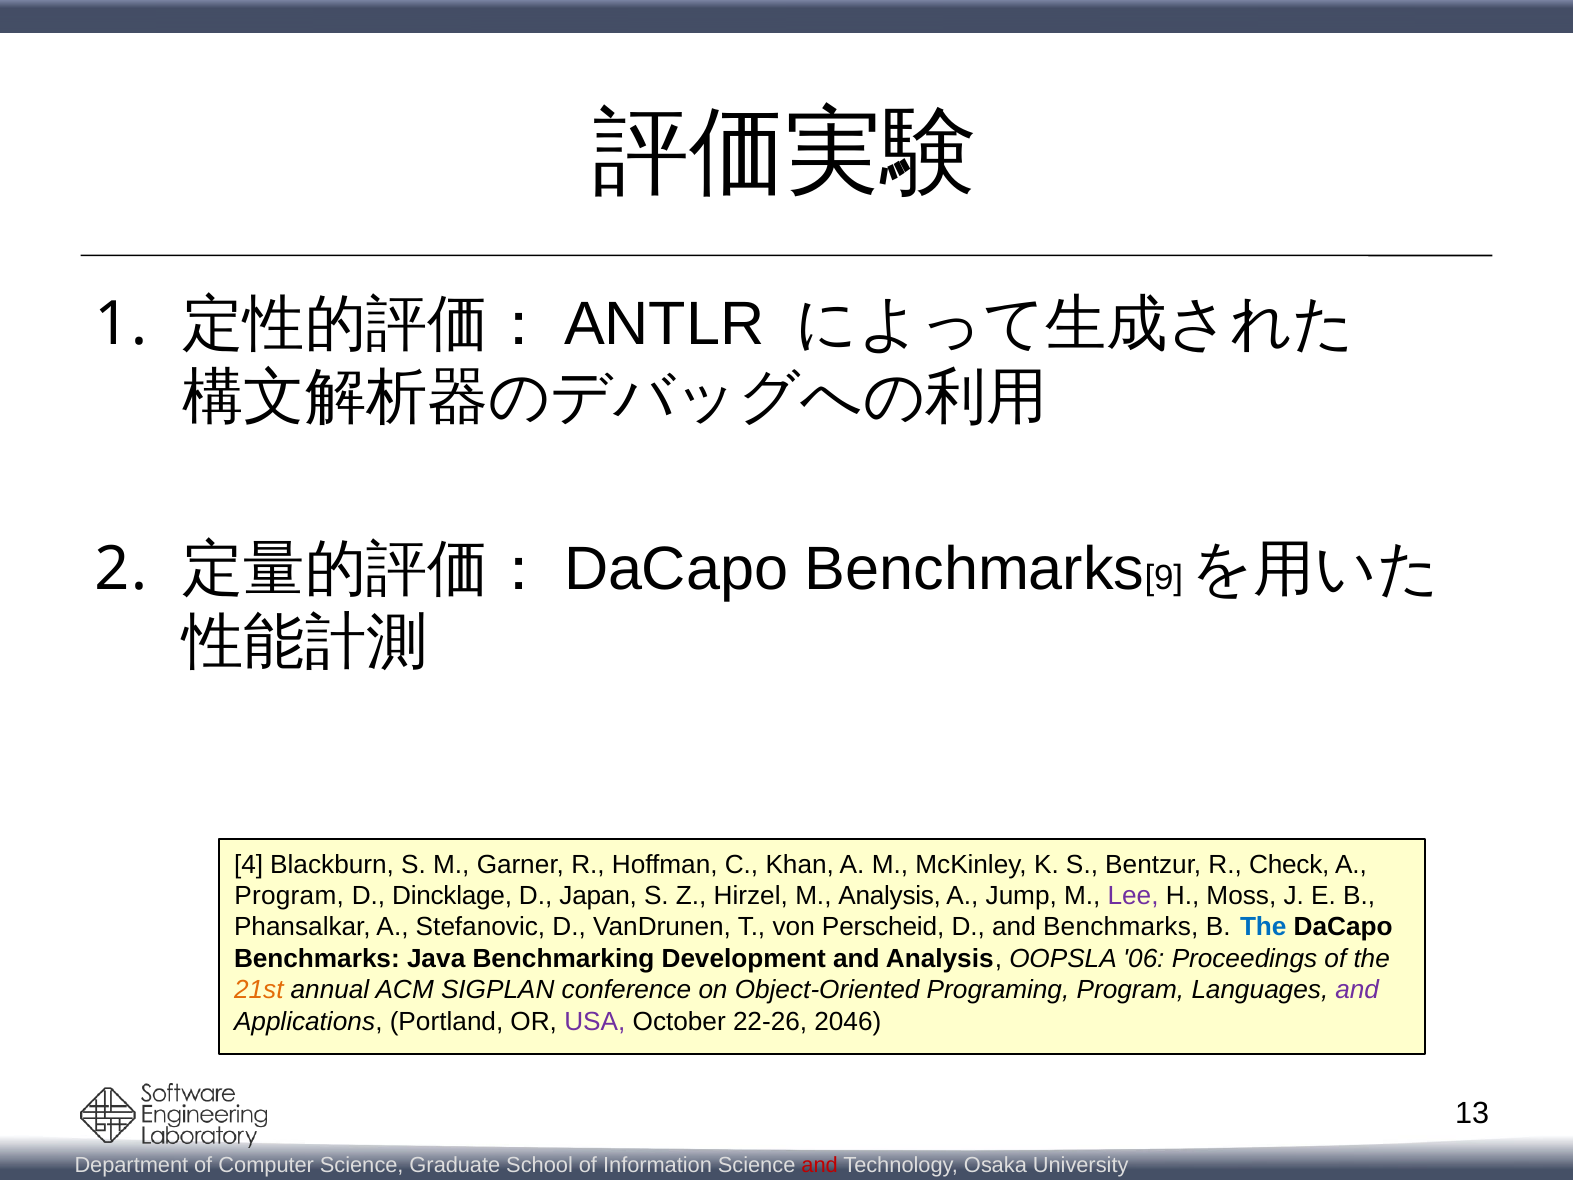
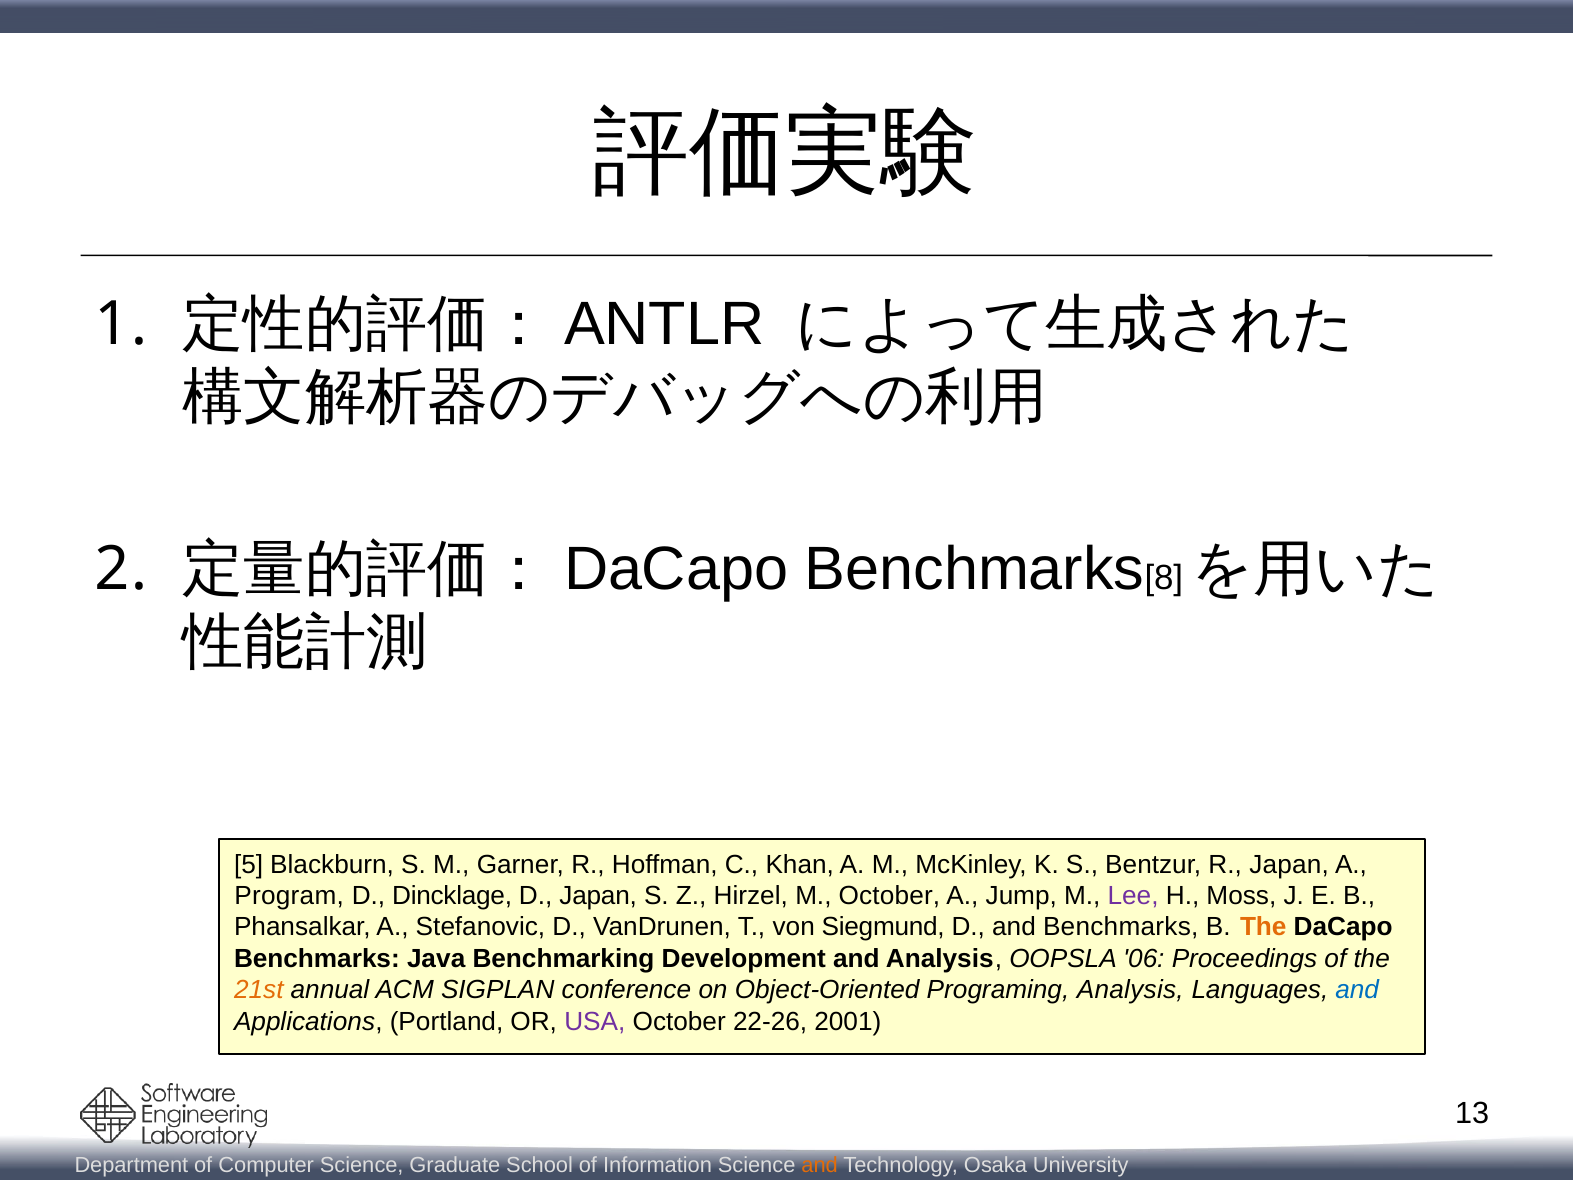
9: 9 -> 8
4: 4 -> 5
R Check: Check -> Japan
M Analysis: Analysis -> October
Perscheid: Perscheid -> Siegmund
The at (1263, 927) colour: blue -> orange
Programing Program: Program -> Analysis
and at (1357, 990) colour: purple -> blue
2046: 2046 -> 2001
and at (820, 1165) colour: red -> orange
